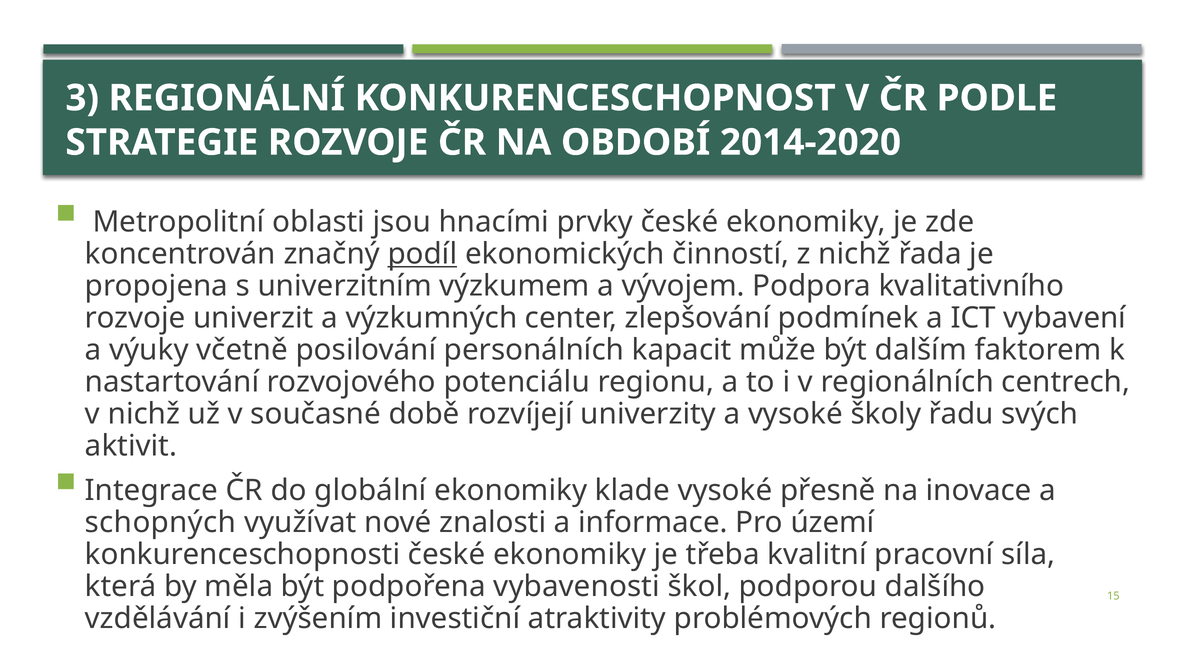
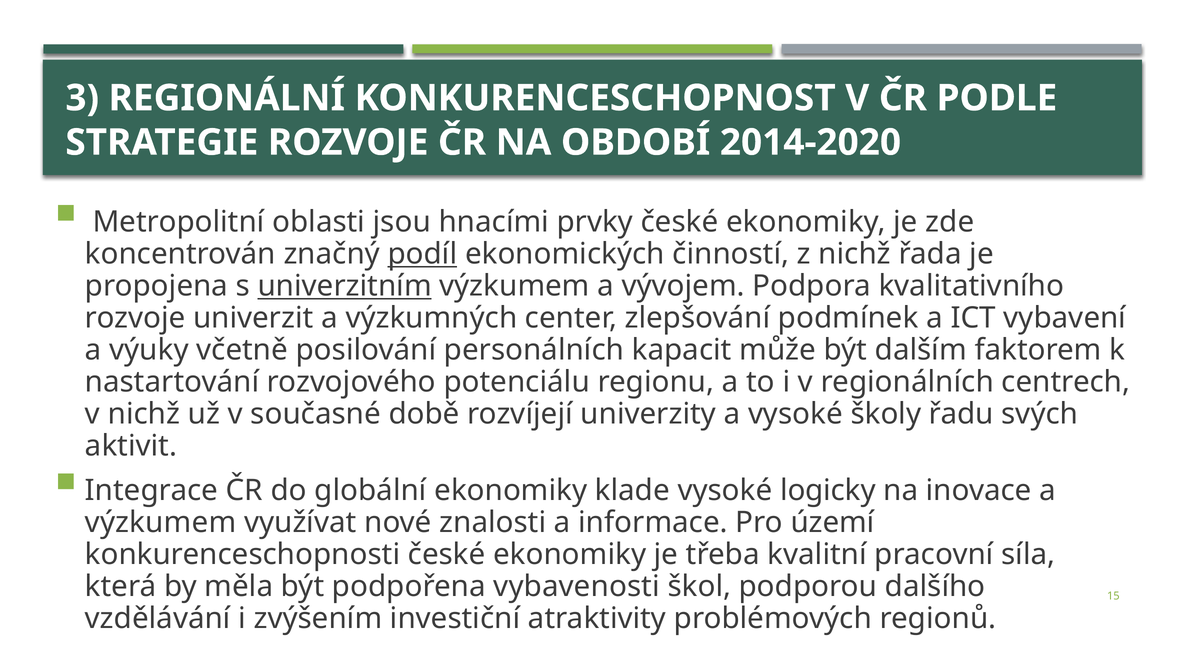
univerzitním underline: none -> present
přesně: přesně -> logicky
schopných at (161, 523): schopných -> výzkumem
